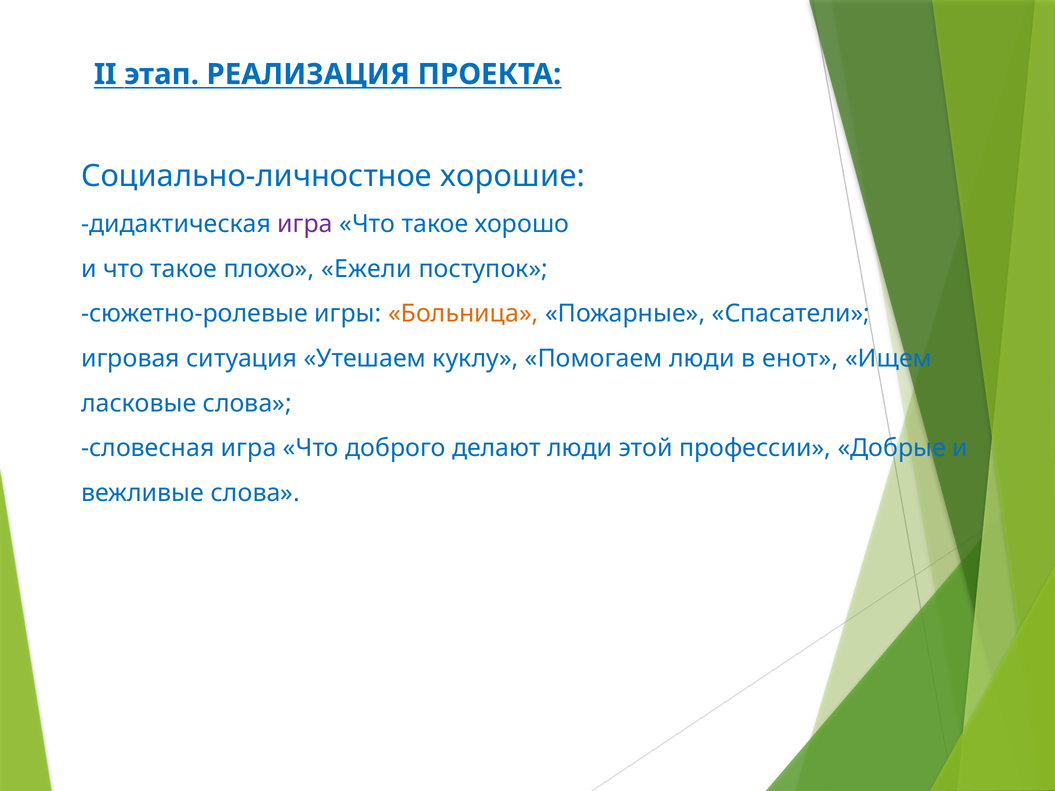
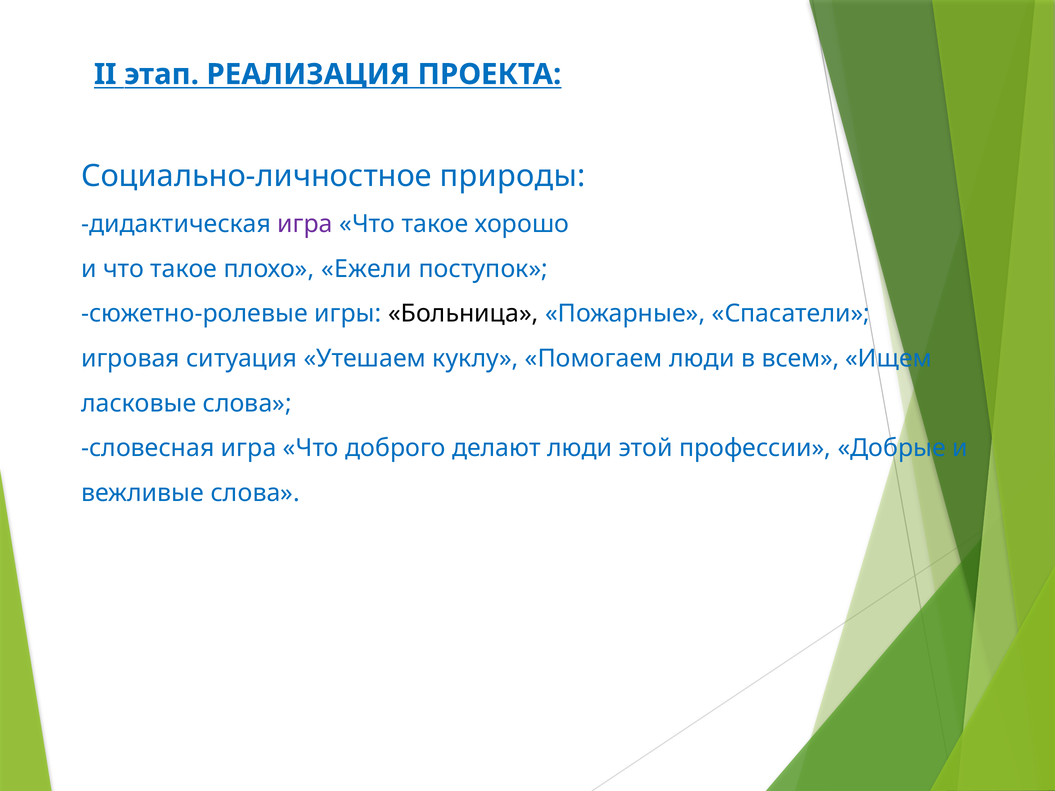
хорошие: хорошие -> природы
Больница colour: orange -> black
енот: енот -> всем
